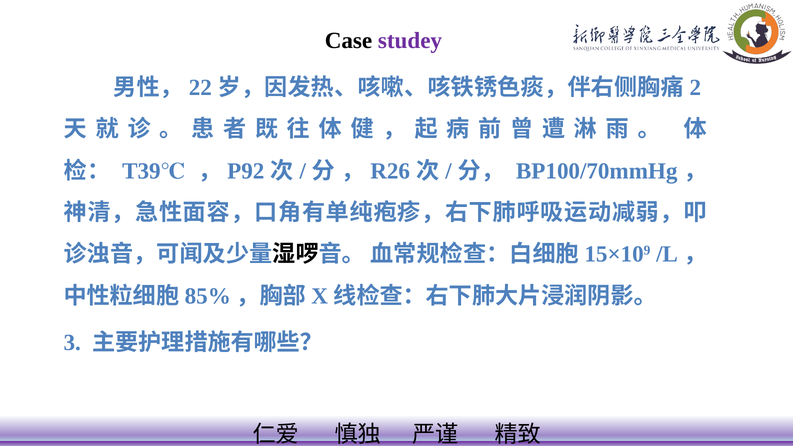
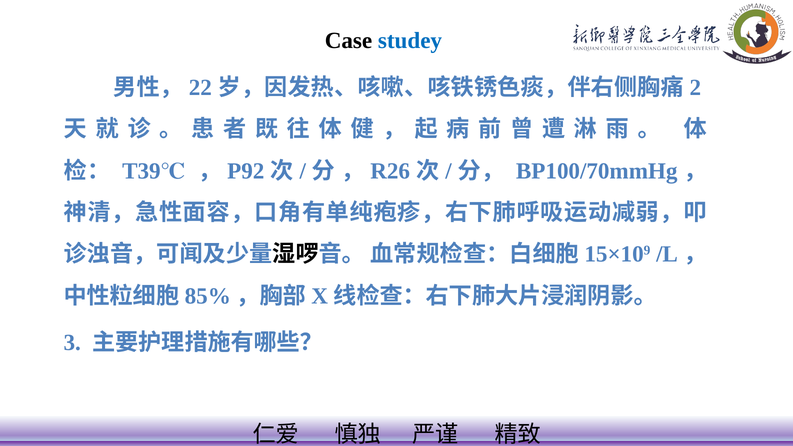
studey colour: purple -> blue
